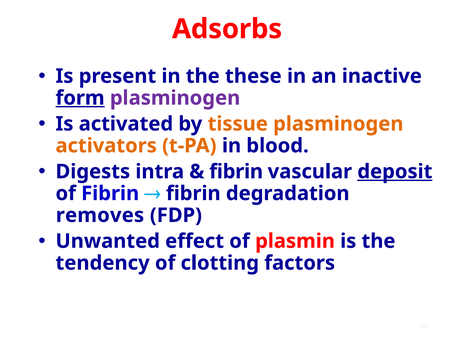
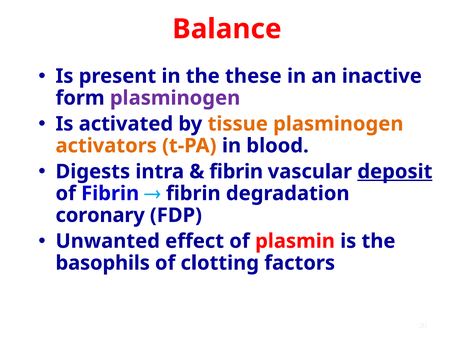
Adsorbs: Adsorbs -> Balance
form underline: present -> none
removes: removes -> coronary
tendency: tendency -> basophils
